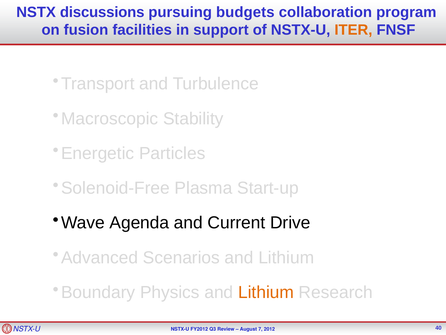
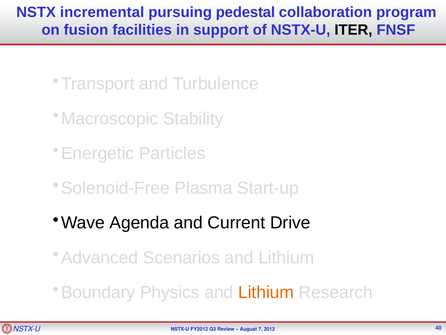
discussions: discussions -> incremental
budgets: budgets -> pedestal
ITER colour: orange -> black
